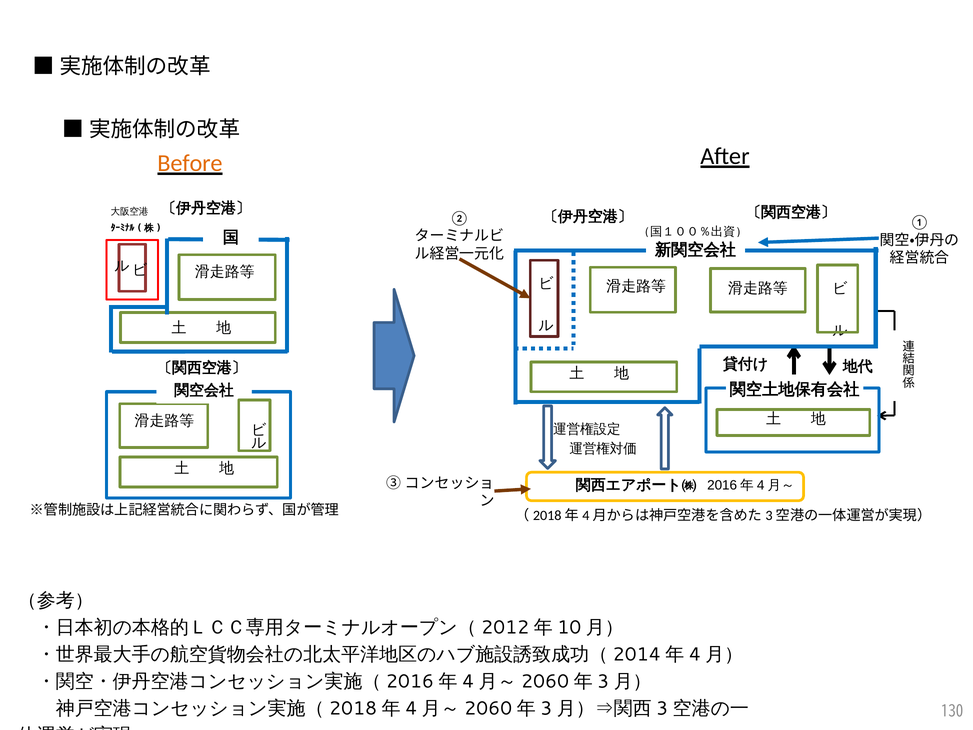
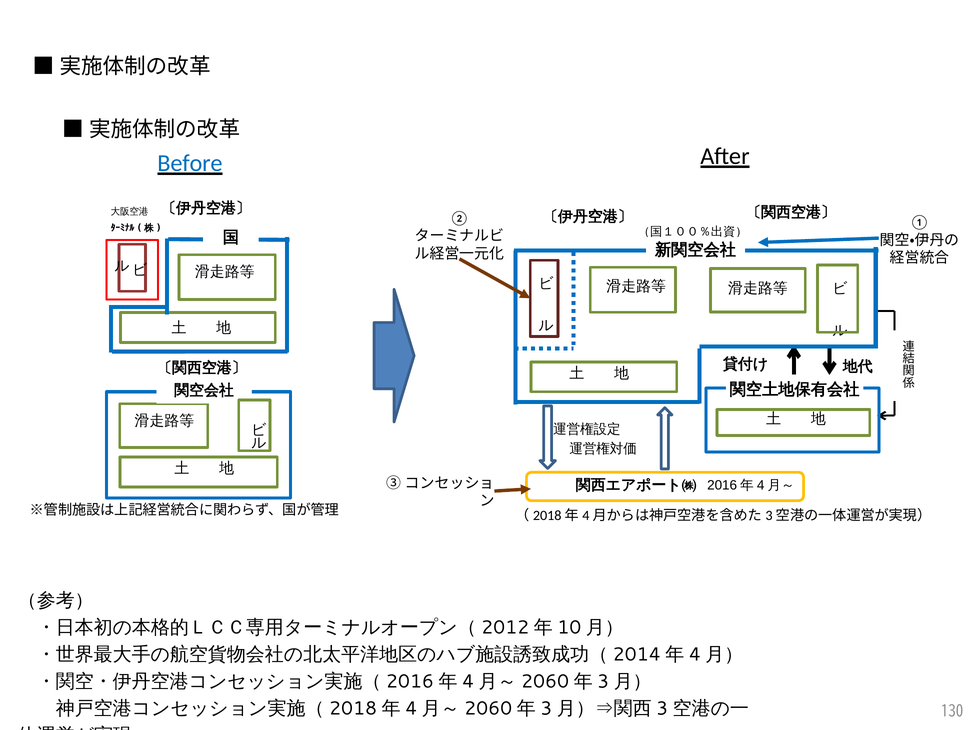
Before colour: orange -> blue
